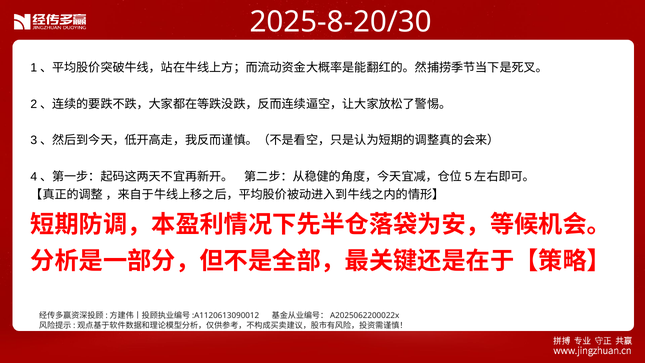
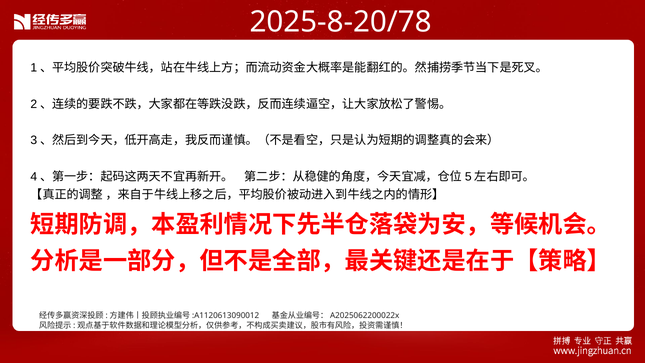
2025-8-20/30: 2025-8-20/30 -> 2025-8-20/78
